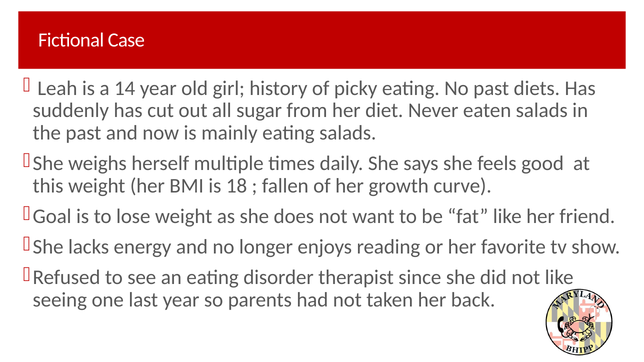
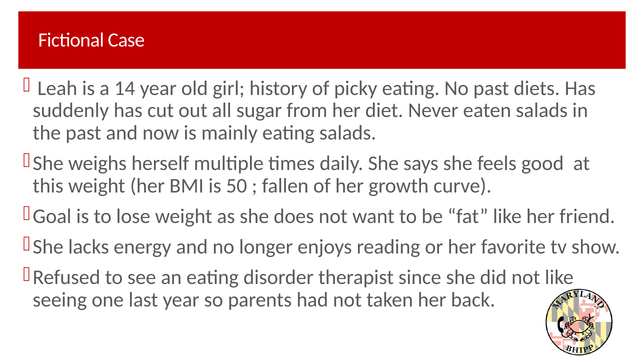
18: 18 -> 50
